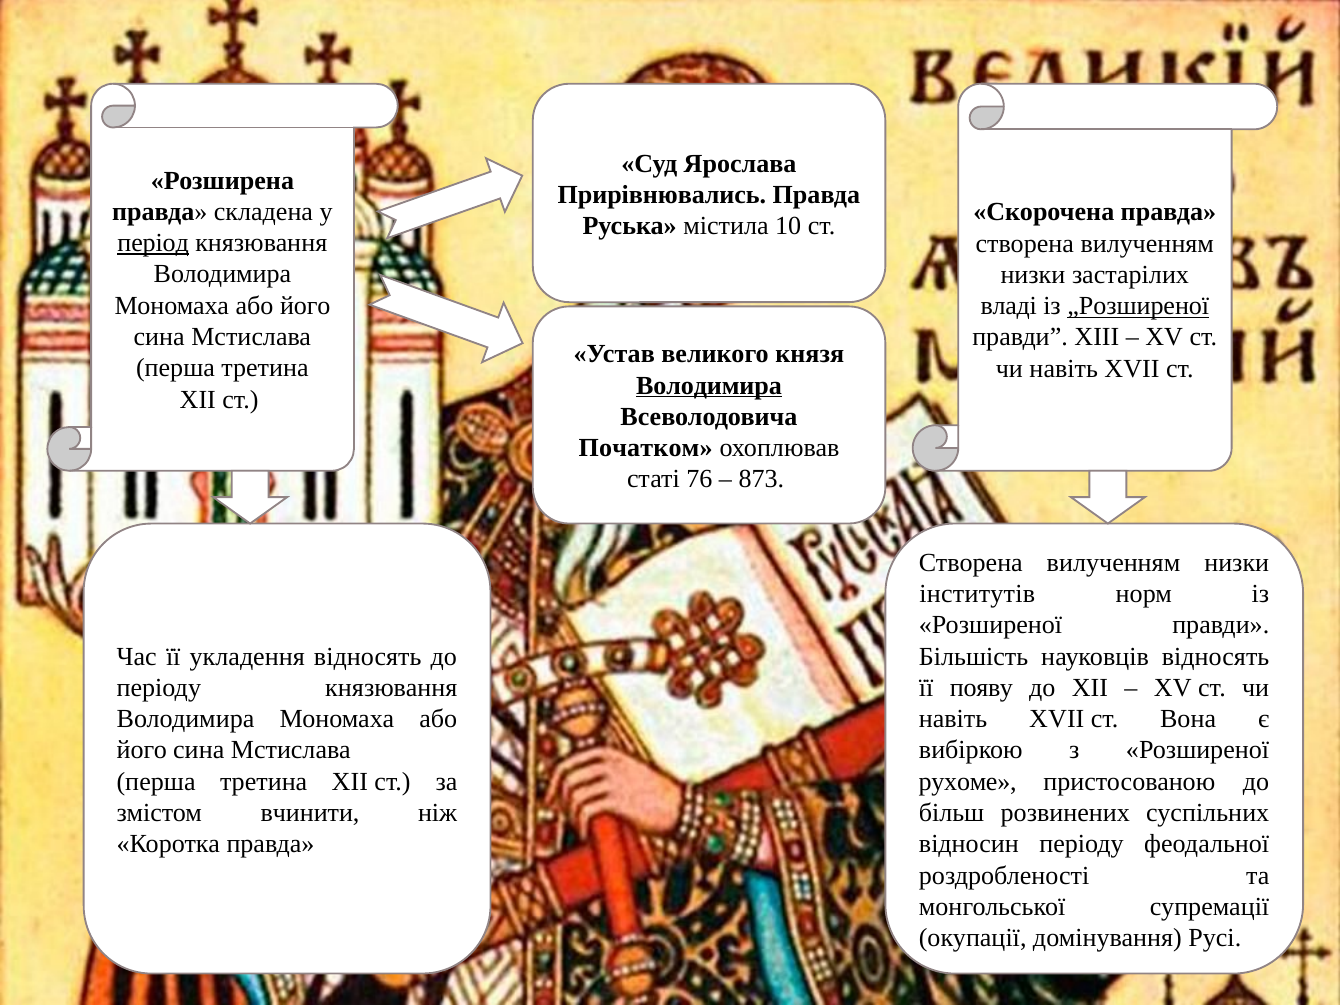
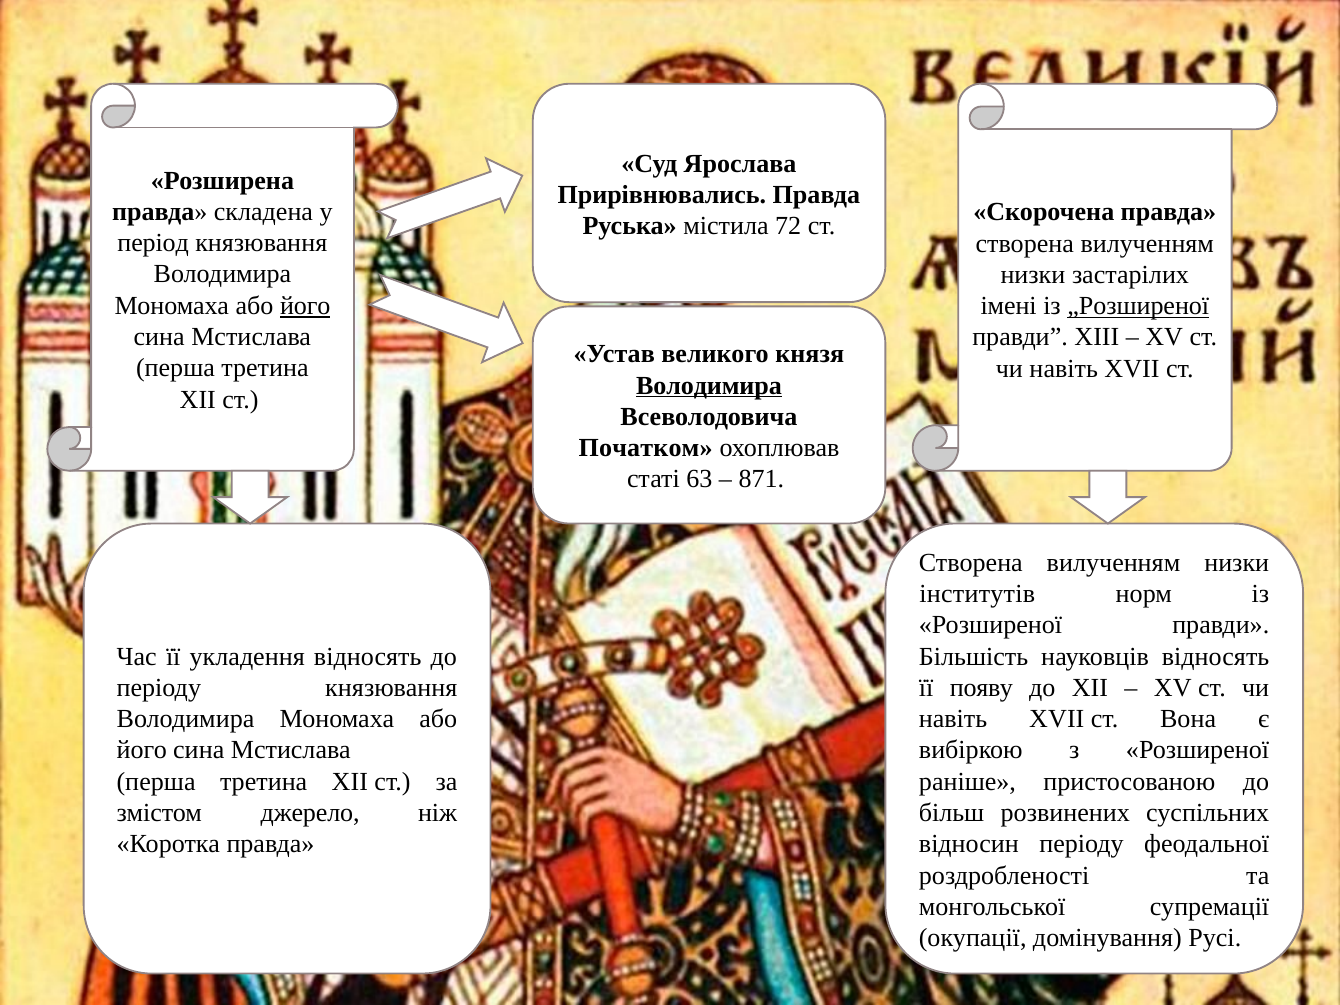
10: 10 -> 72
період underline: present -> none
його at (305, 306) underline: none -> present
владі: владі -> імені
76: 76 -> 63
873: 873 -> 871
рухоме: рухоме -> раніше
вчинити: вчинити -> джерело
